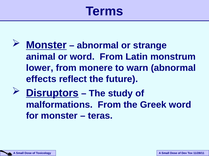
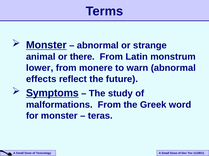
or word: word -> there
Disruptors: Disruptors -> Symptoms
